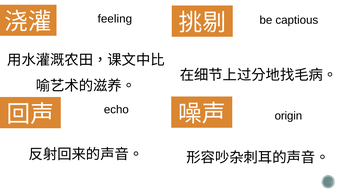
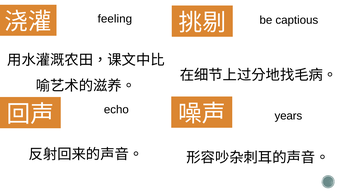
origin: origin -> years
